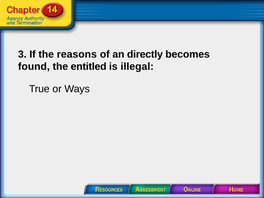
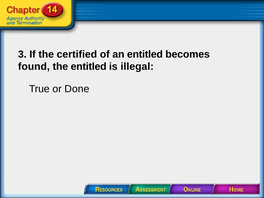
reasons: reasons -> certified
an directly: directly -> entitled
Ways: Ways -> Done
